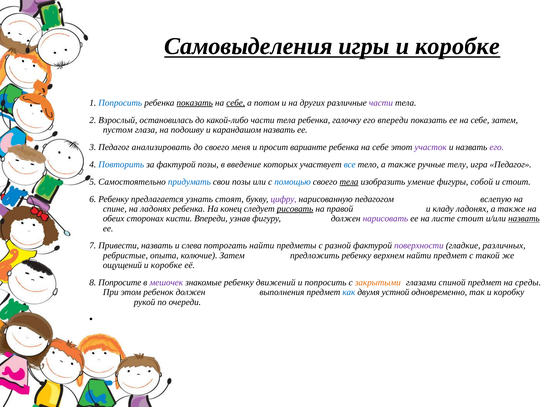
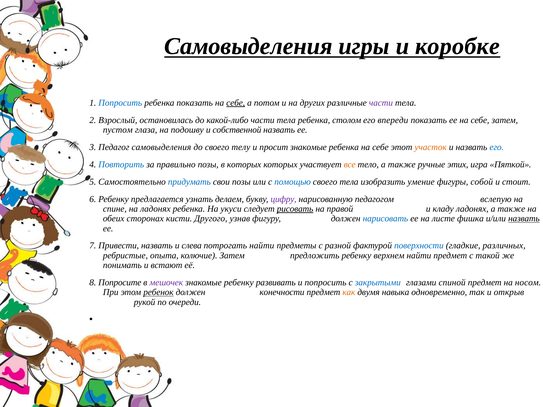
показать at (195, 103) underline: present -> none
галочку: галочку -> столом
карандашом: карандашом -> собственной
Педагог анализировать: анализировать -> самовыделения
меня: меня -> телу
просит варианте: варианте -> знакомые
участок colour: purple -> orange
его at (497, 147) colour: purple -> blue
за фактурой: фактурой -> правильно
в введение: введение -> которых
все colour: blue -> orange
телу: телу -> этих
игра Педагог: Педагог -> Пяткой
тела at (349, 182) underline: present -> none
стоят: стоят -> делаем
конец: конец -> укуси
кисти Впереди: Впереди -> Другого
нарисовать colour: purple -> blue
листе стоит: стоит -> фишка
поверхности colour: purple -> blue
ощущений: ощущений -> понимать
коробке at (166, 265): коробке -> встают
движений: движений -> развивать
закрытыми colour: orange -> blue
среды: среды -> носом
ребенок underline: none -> present
выполнения: выполнения -> конечности
как colour: blue -> orange
устной: устной -> навыка
коробку: коробку -> открыв
